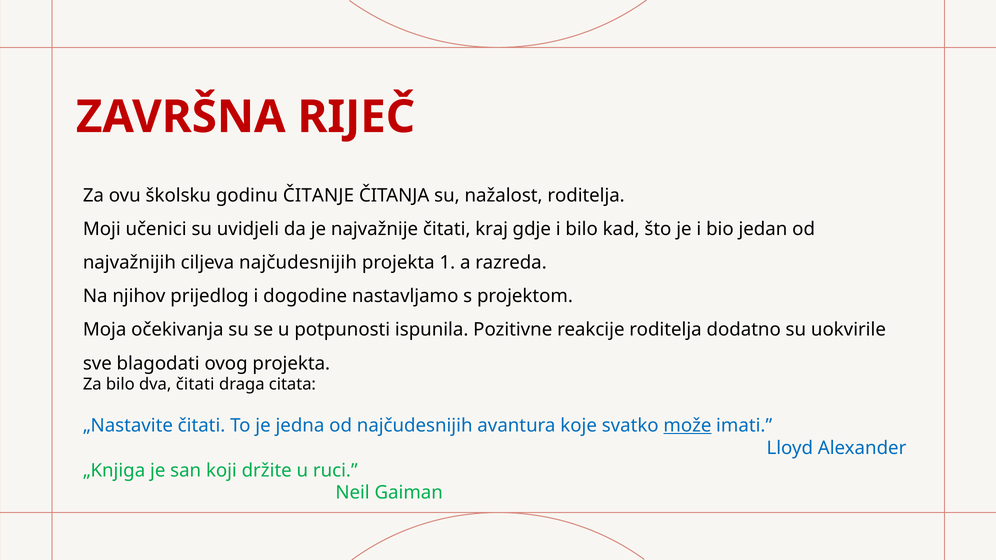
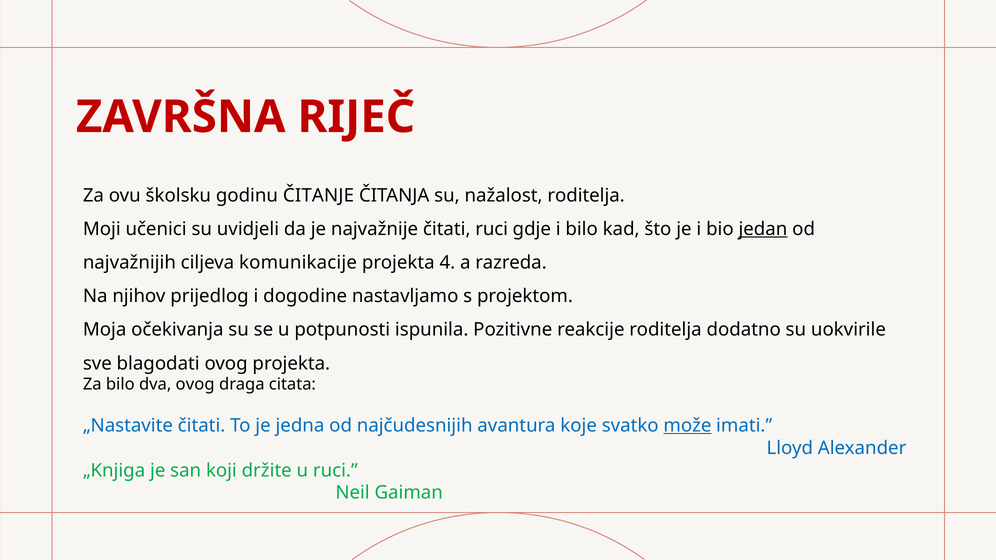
čitati kraj: kraj -> ruci
jedan underline: none -> present
ciljeva najčudesnijih: najčudesnijih -> komunikacije
1: 1 -> 4
dva čitati: čitati -> ovog
